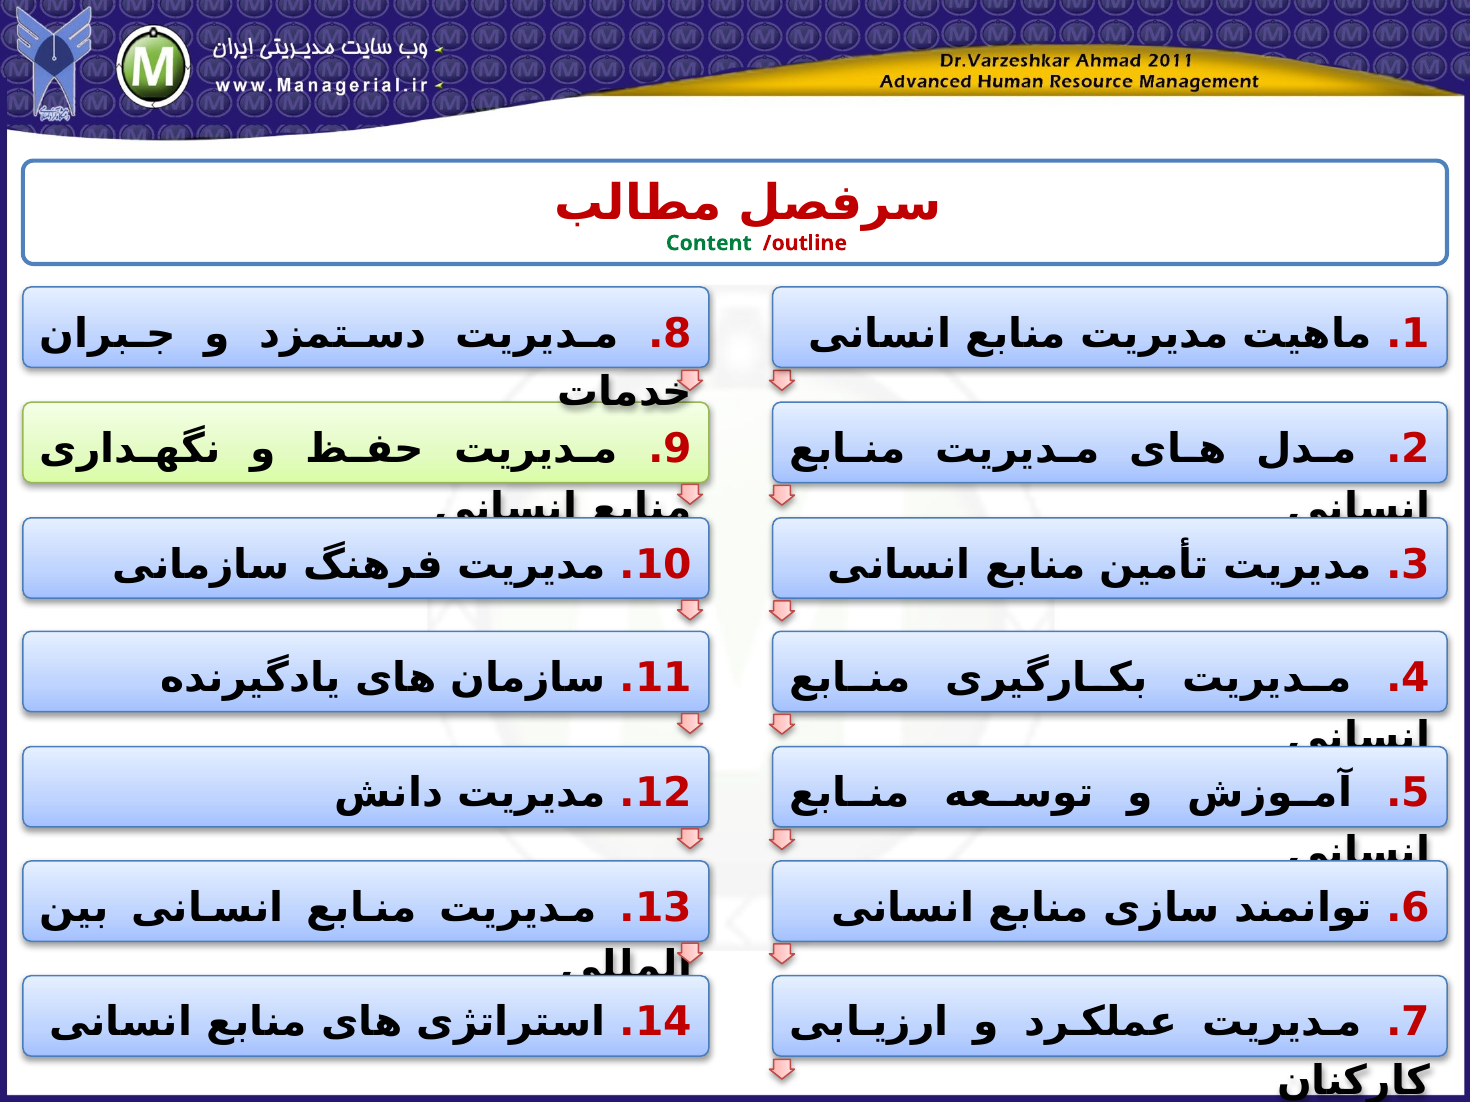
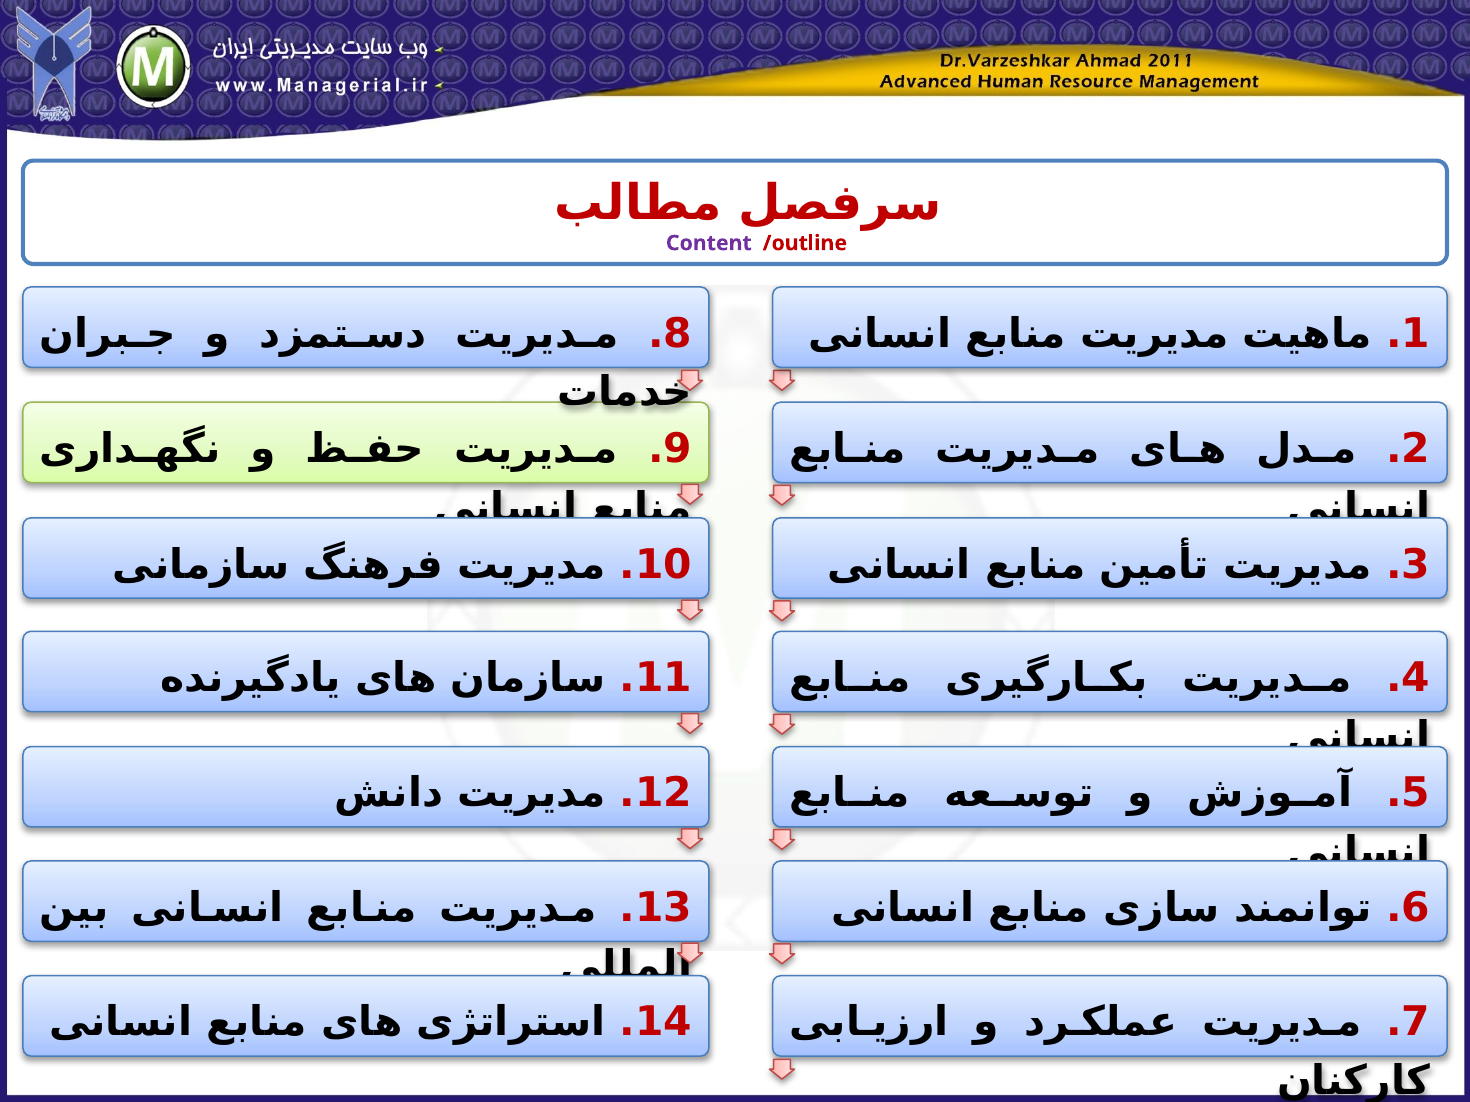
Content colour: green -> purple
